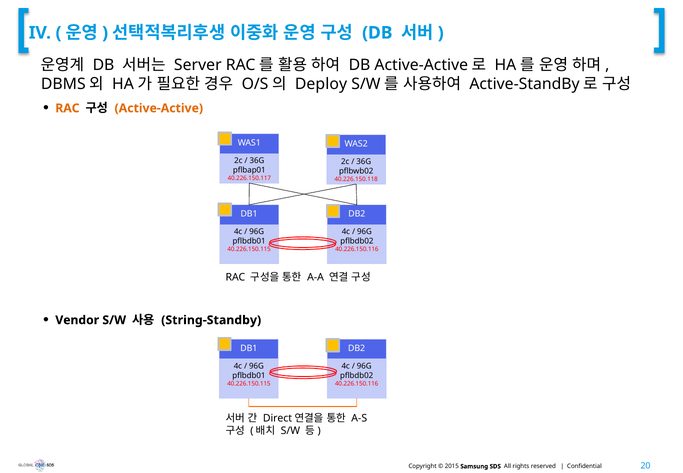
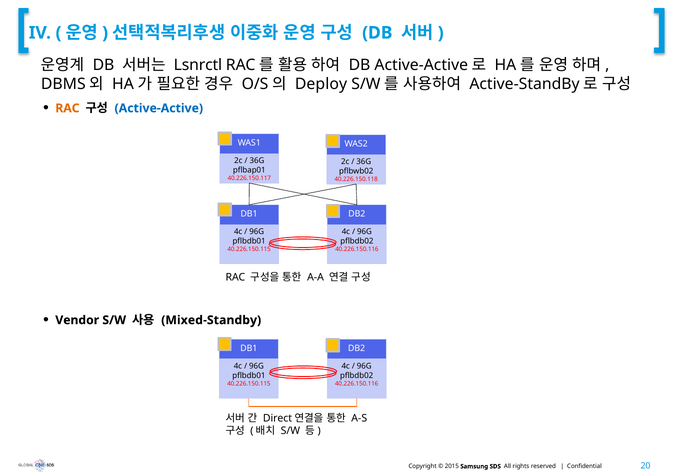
Server: Server -> Lsnrctl
Active-Active colour: orange -> blue
String-Standby: String-Standby -> Mixed-Standby
